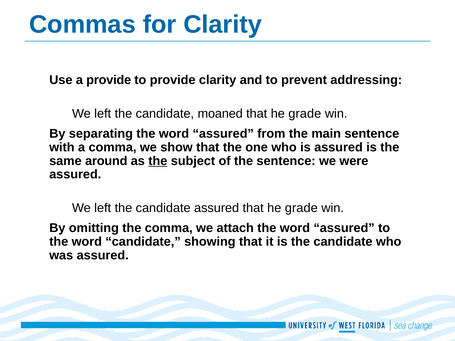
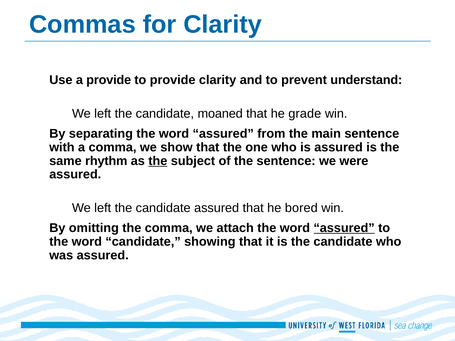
addressing: addressing -> understand
around: around -> rhythm
assured that he grade: grade -> bored
assured at (344, 228) underline: none -> present
